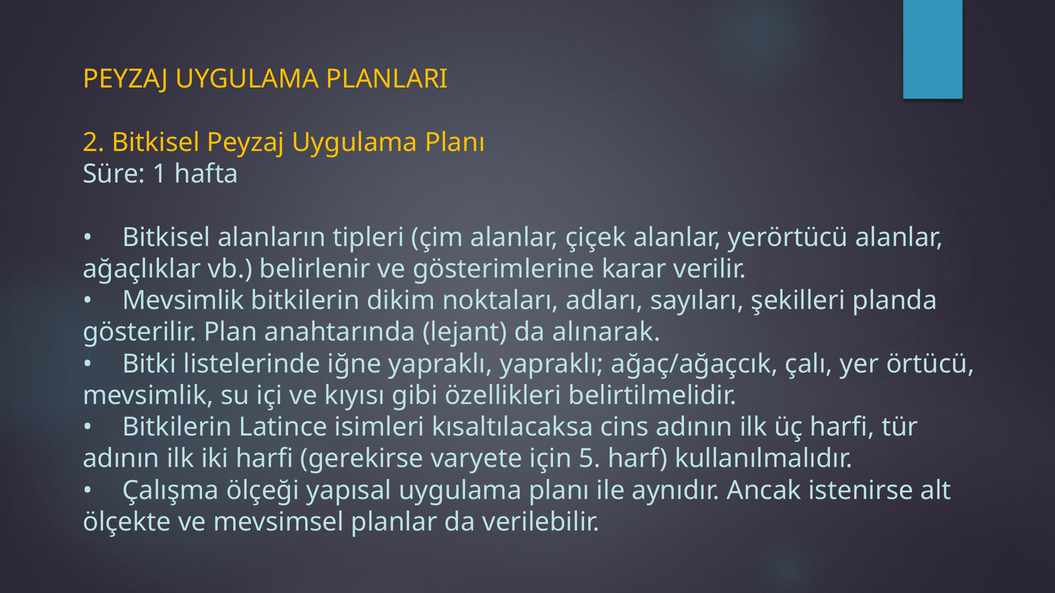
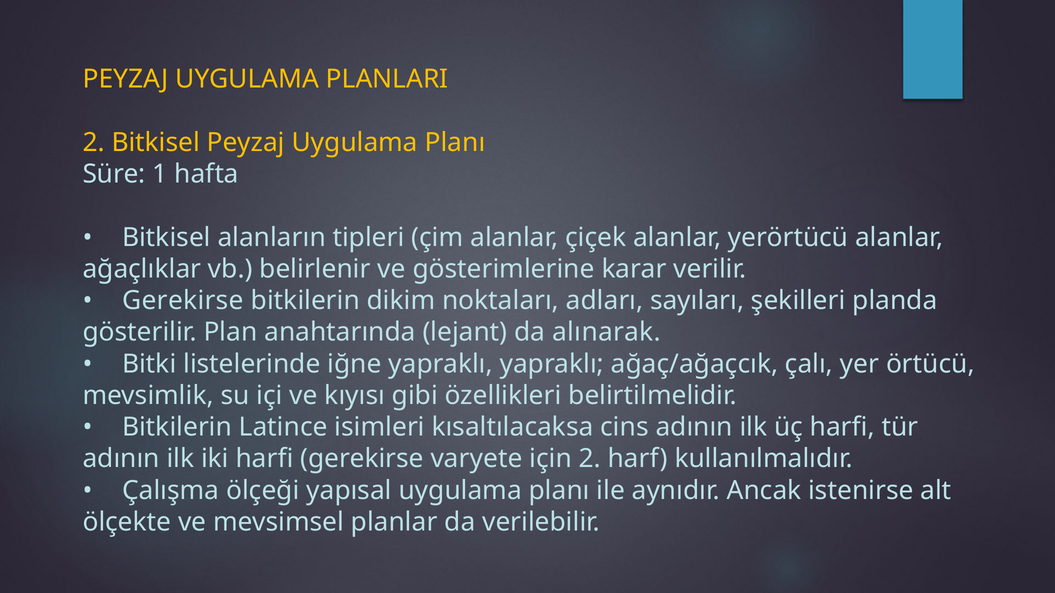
Mevsimlik at (183, 301): Mevsimlik -> Gerekirse
için 5: 5 -> 2
